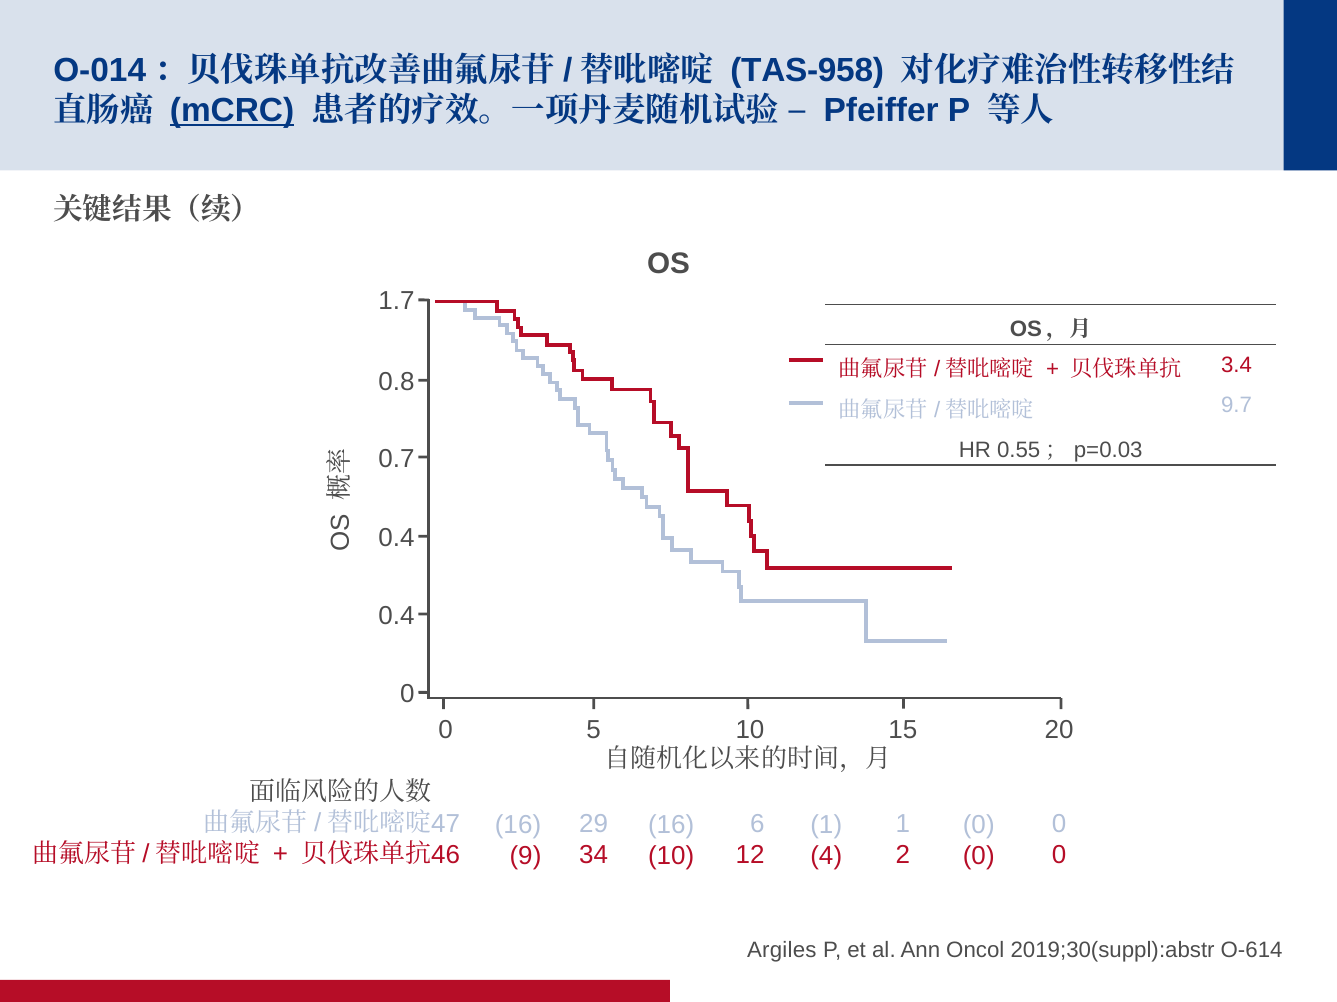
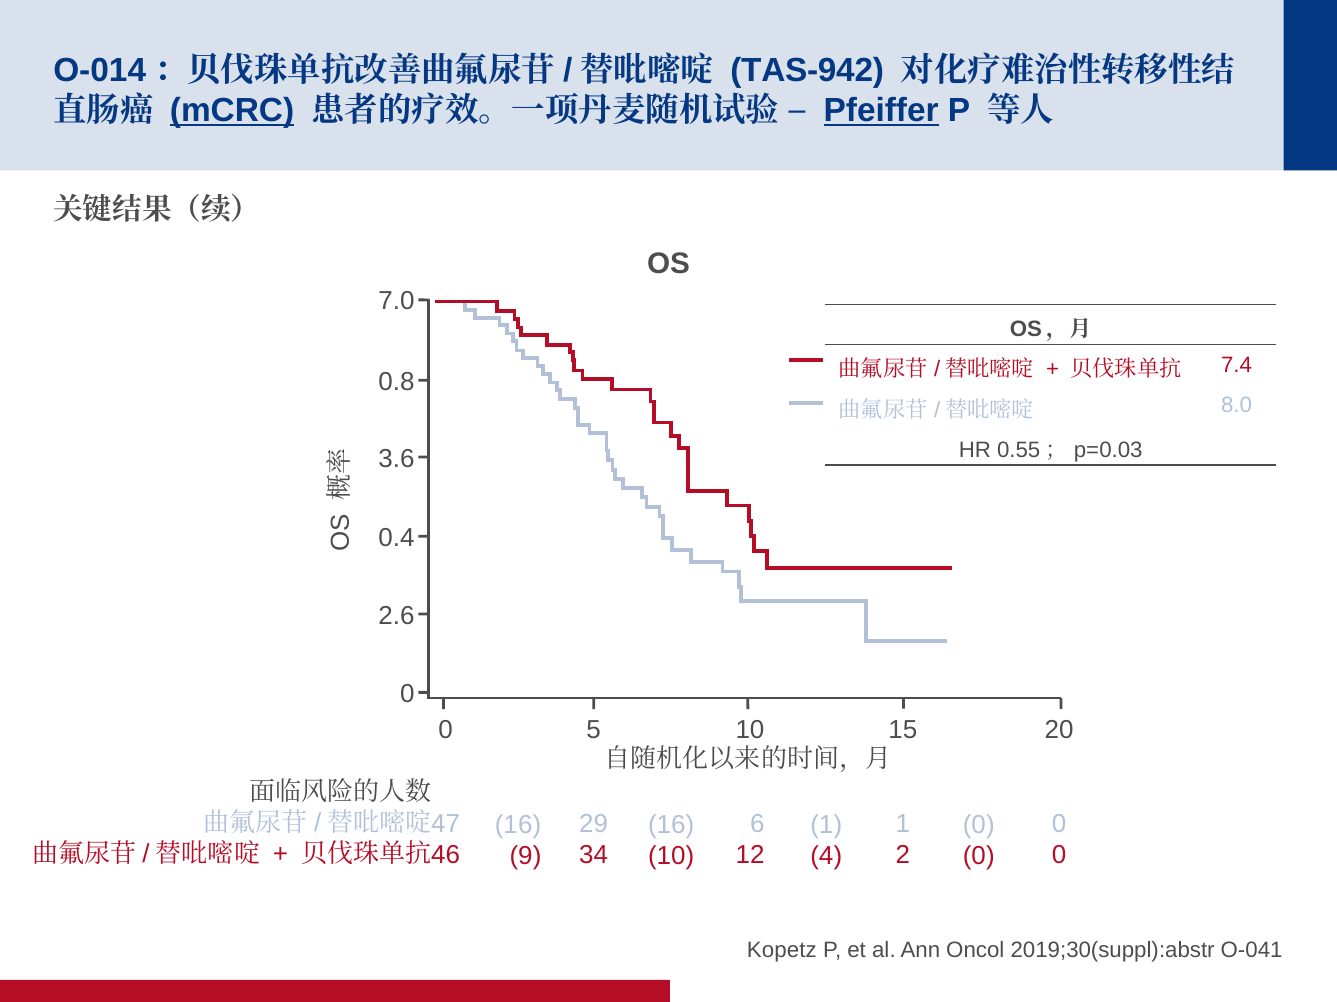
TAS-958: TAS-958 -> TAS-942
Pfeiffer underline: none -> present
1.7: 1.7 -> 7.0
3.4: 3.4 -> 7.4
9.7: 9.7 -> 8.0
0.7: 0.7 -> 3.6
0.4 at (397, 616): 0.4 -> 2.6
Argiles: Argiles -> Kopetz
O-614: O-614 -> O-041
